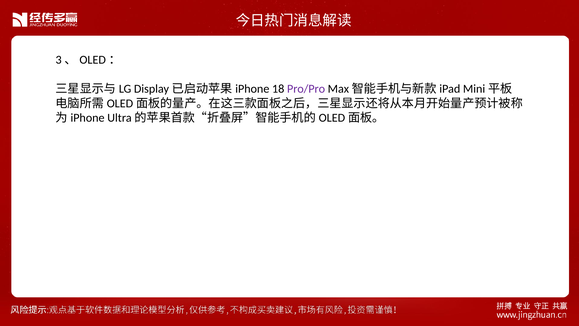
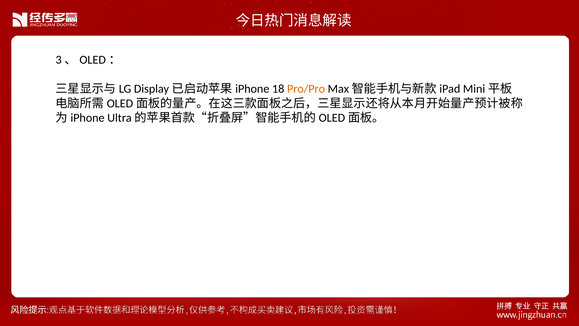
Pro/Pro colour: purple -> orange
